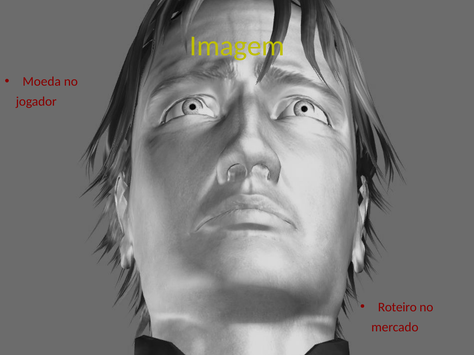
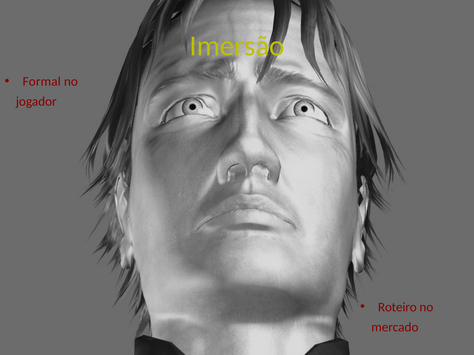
Imagem: Imagem -> Imersão
Moeda: Moeda -> Formal
